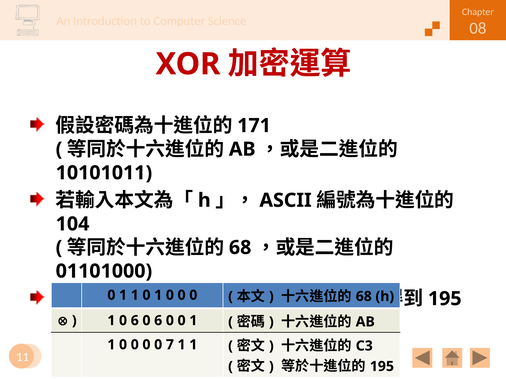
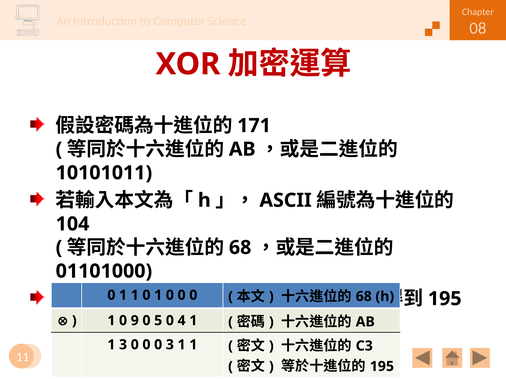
1 0 6: 6 -> 9
6 at (158, 321): 6 -> 5
0 at (182, 321): 0 -> 4
0 at (123, 345): 0 -> 3
0 7: 7 -> 3
